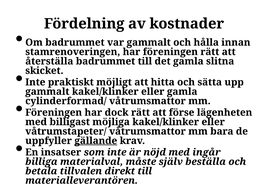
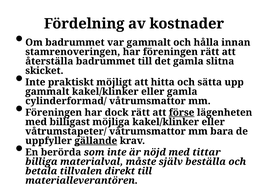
förse underline: none -> present
insatser: insatser -> berörda
ingår: ingår -> tittar
